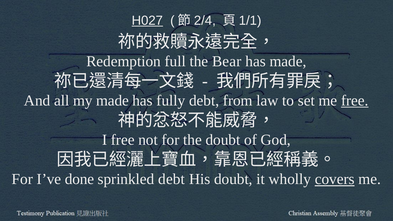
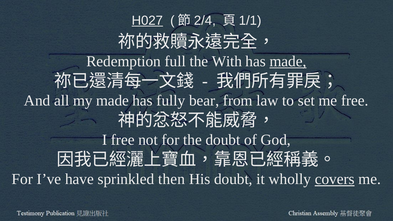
Bear: Bear -> With
made at (288, 61) underline: none -> present
fully debt: debt -> bear
free at (355, 101) underline: present -> none
done: done -> have
sprinkled debt: debt -> then
